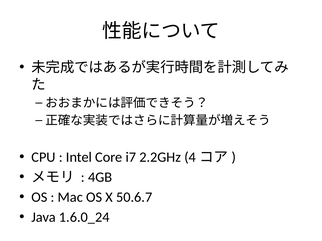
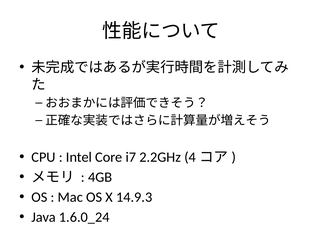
50.6.7: 50.6.7 -> 14.9.3
